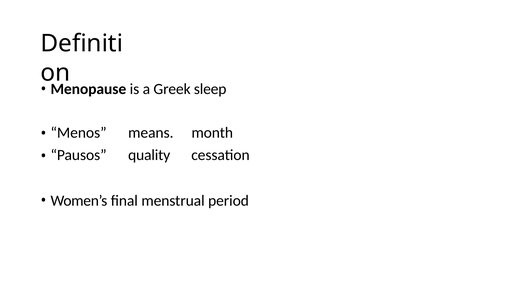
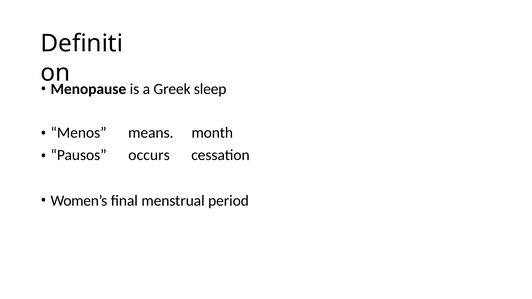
quality: quality -> occurs
